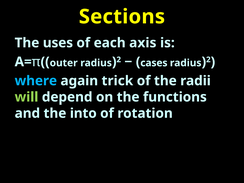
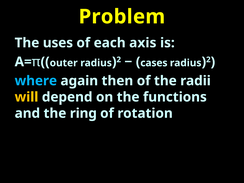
Sections: Sections -> Problem
trick: trick -> then
will colour: light green -> yellow
into: into -> ring
